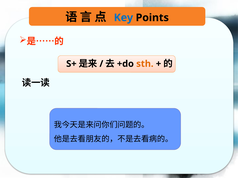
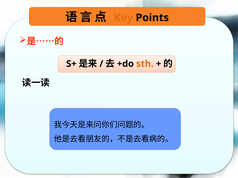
Key colour: blue -> orange
